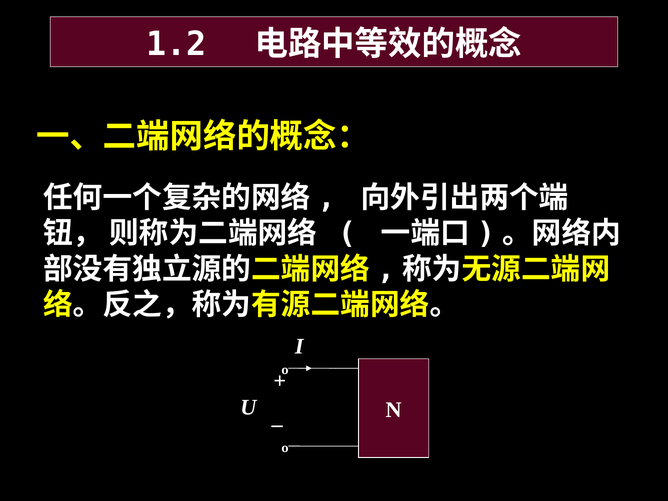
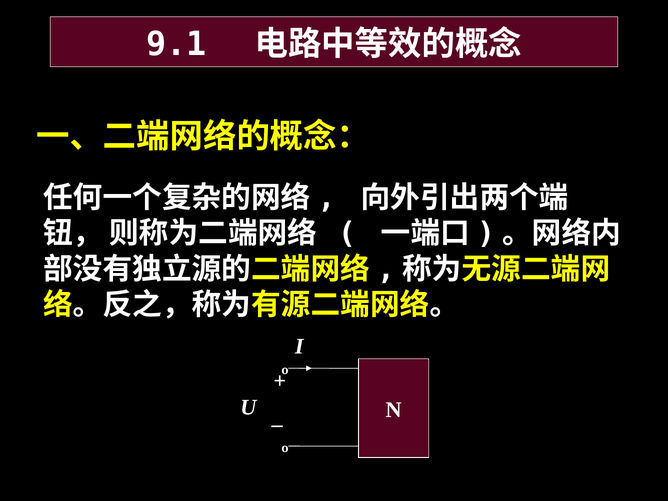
1.2: 1.2 -> 9.1
